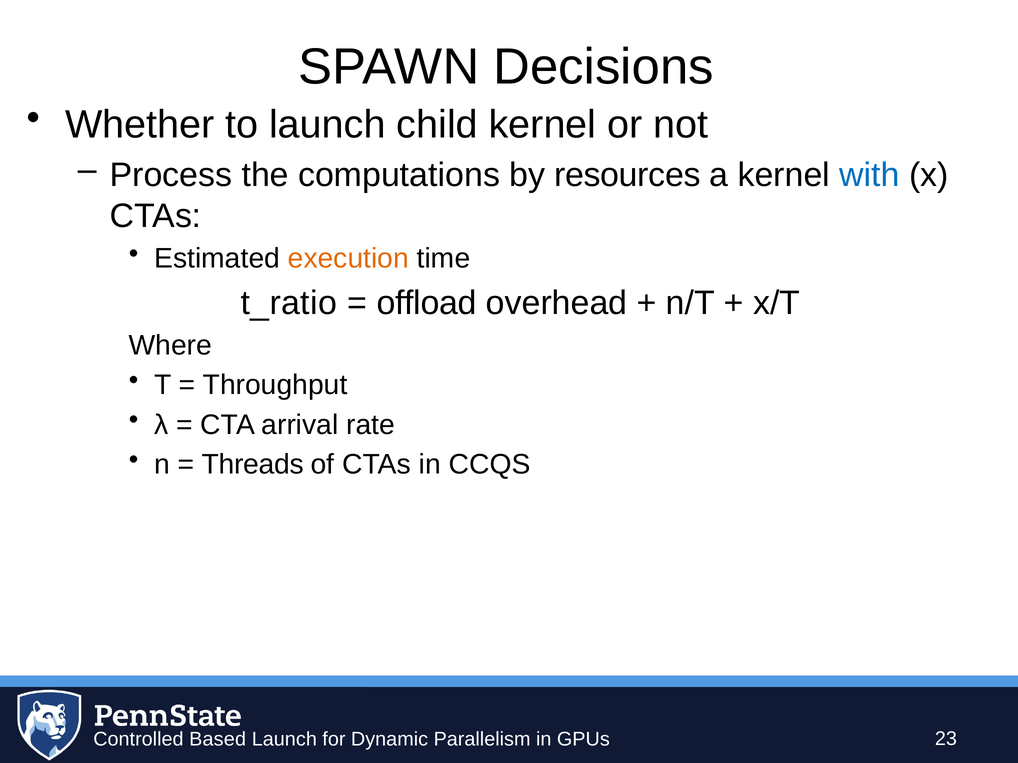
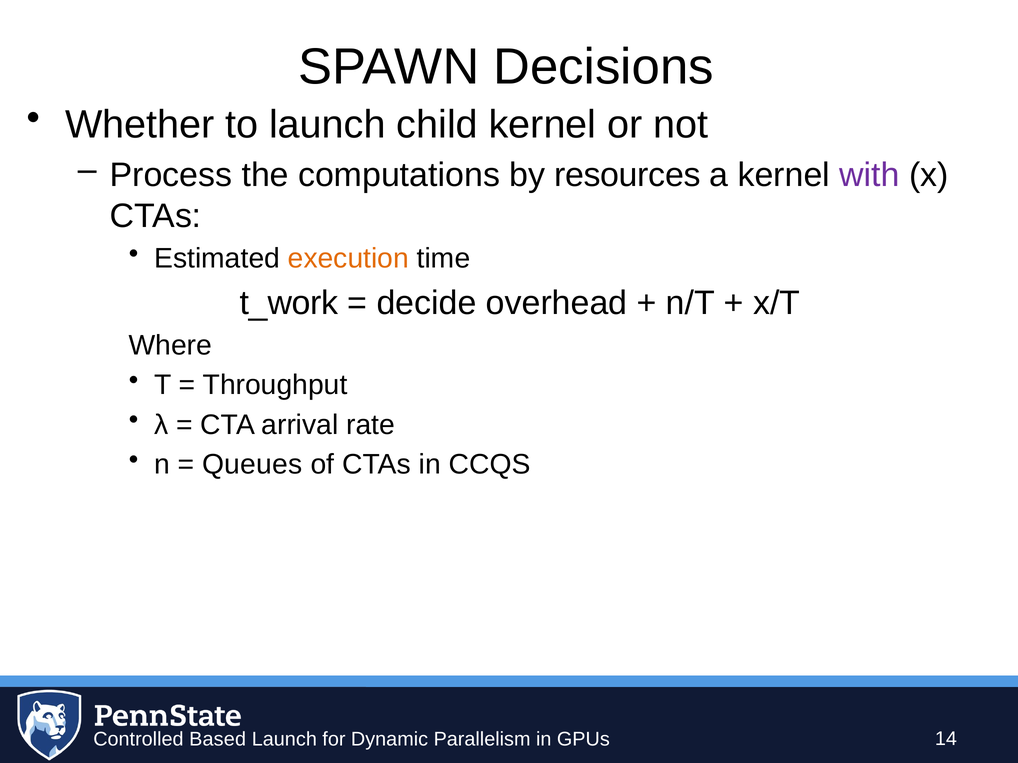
with colour: blue -> purple
t_ratio: t_ratio -> t_work
offload: offload -> decide
Threads: Threads -> Queues
23: 23 -> 14
